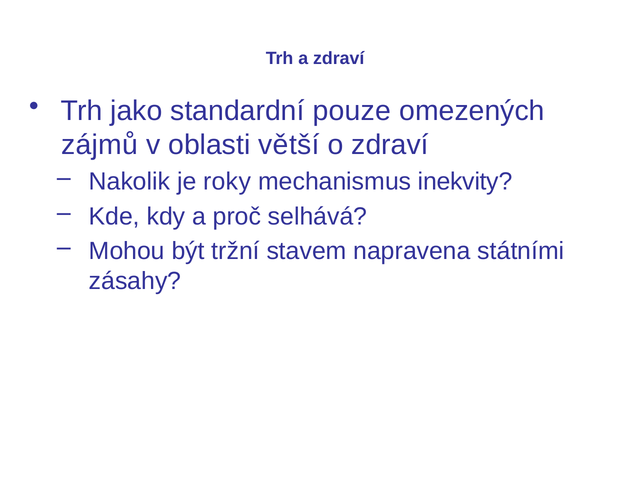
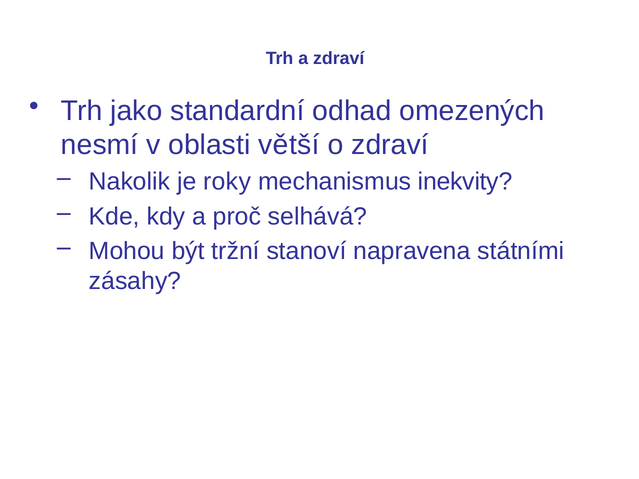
pouze: pouze -> odhad
zájmů: zájmů -> nesmí
stavem: stavem -> stanoví
